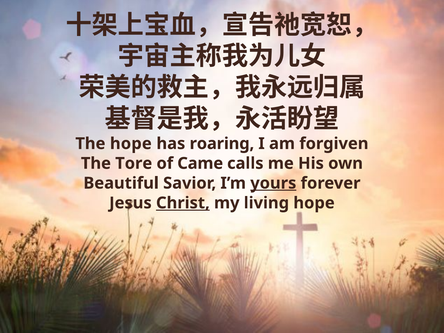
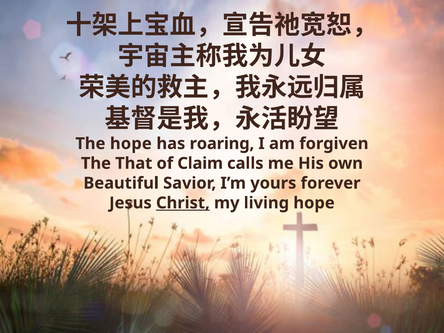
Tore: Tore -> That
Came: Came -> Claim
yours underline: present -> none
